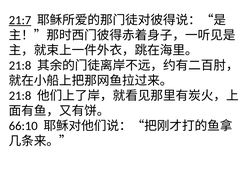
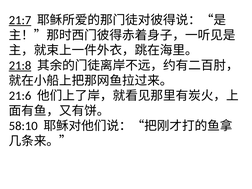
21:8 at (20, 66) underline: none -> present
21:8 at (20, 96): 21:8 -> 21:6
66:10: 66:10 -> 58:10
